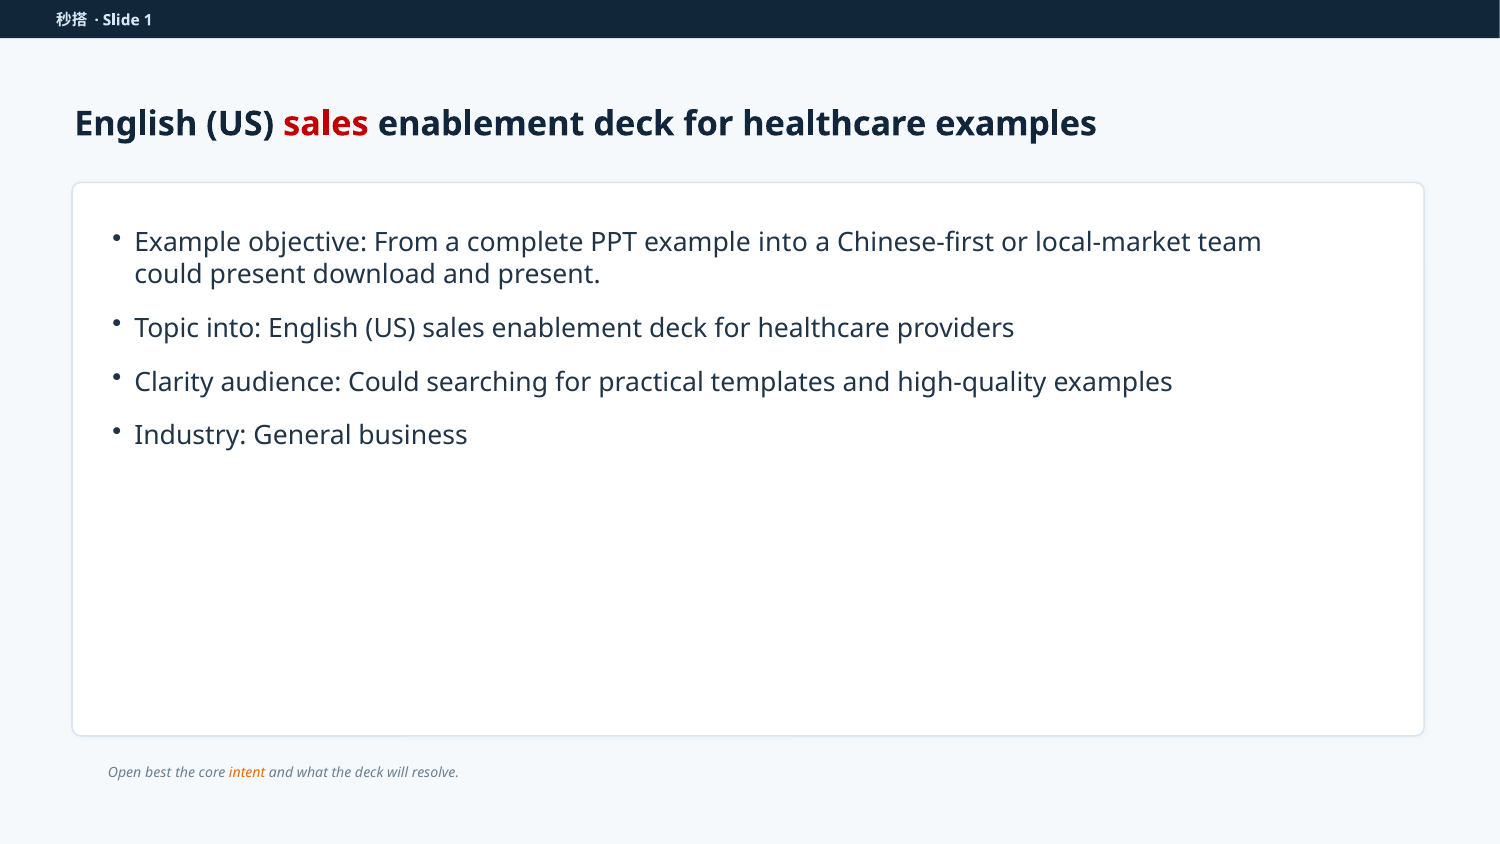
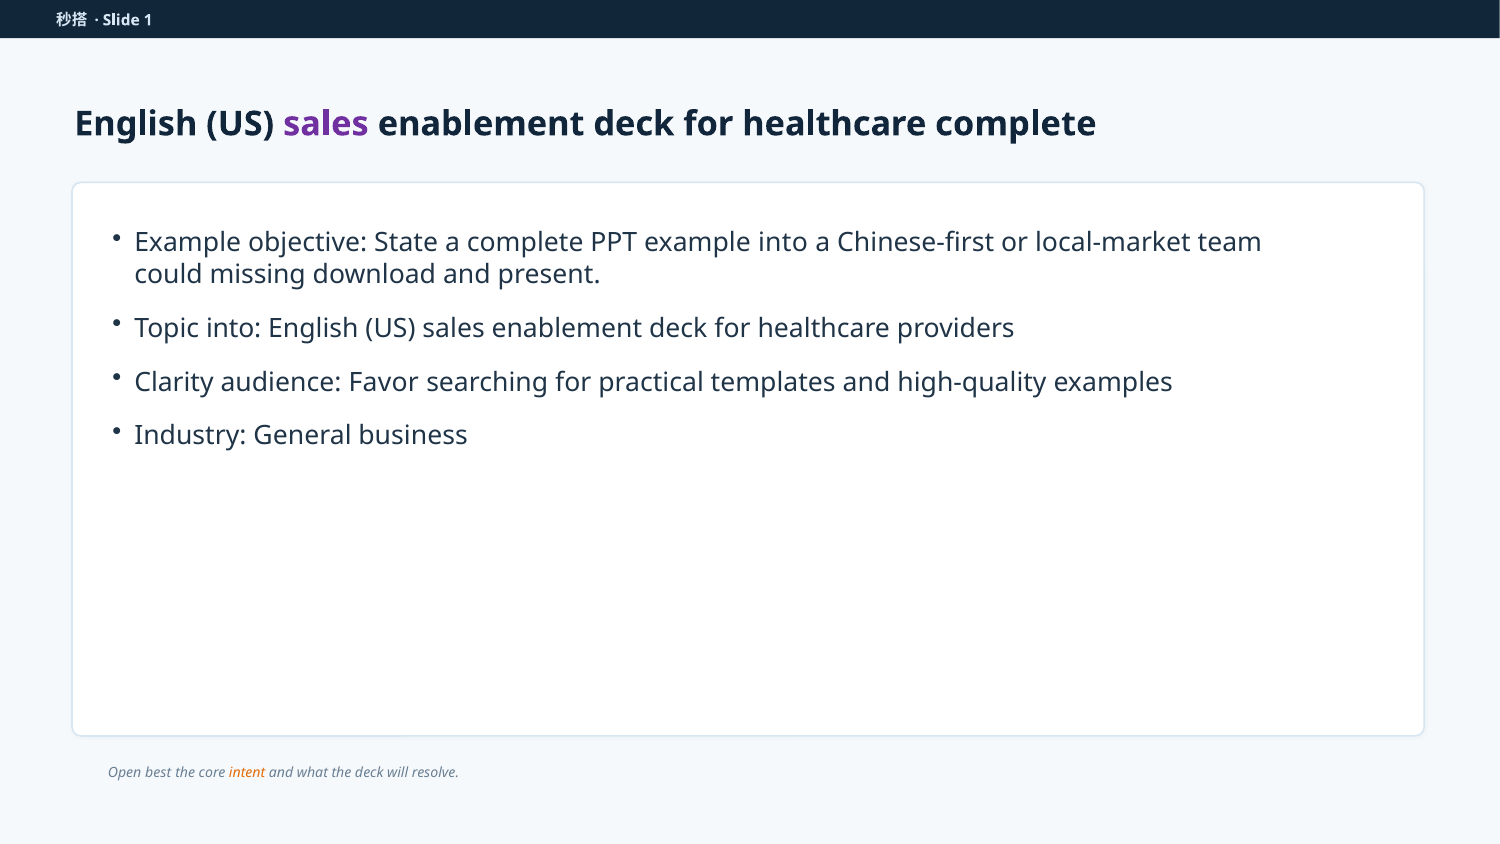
sales at (326, 124) colour: red -> purple
healthcare examples: examples -> complete
From: From -> State
could present: present -> missing
audience Could: Could -> Favor
